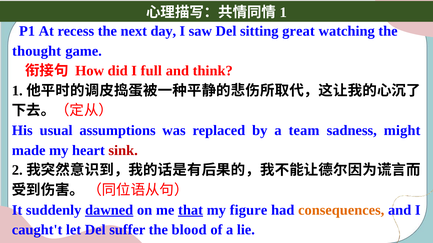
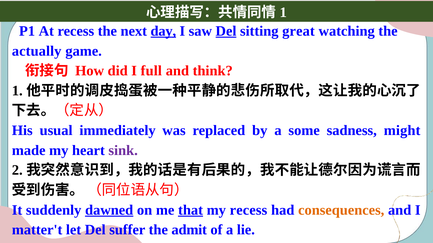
day underline: none -> present
Del at (226, 31) underline: none -> present
thought: thought -> actually
assumptions: assumptions -> immediately
team: team -> some
sink colour: red -> purple
my figure: figure -> recess
caught't: caught't -> matter't
blood: blood -> admit
